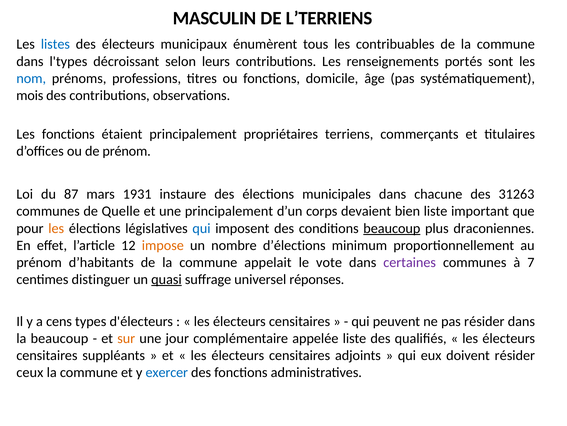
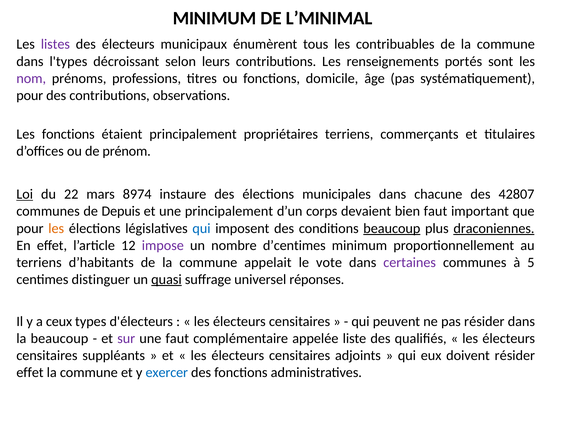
MASCULIN at (215, 18): MASCULIN -> MINIMUM
L’TERRIENS: L’TERRIENS -> L’MINIMAL
listes colour: blue -> purple
nom colour: blue -> purple
mois at (30, 95): mois -> pour
Loi underline: none -> present
87: 87 -> 22
1931: 1931 -> 8974
31263: 31263 -> 42807
Quelle: Quelle -> Depuis
bien liste: liste -> faut
draconiennes underline: none -> present
impose colour: orange -> purple
d’élections: d’élections -> d’centimes
prénom at (39, 262): prénom -> terriens
7: 7 -> 5
cens: cens -> ceux
sur colour: orange -> purple
une jour: jour -> faut
ceux at (30, 372): ceux -> effet
